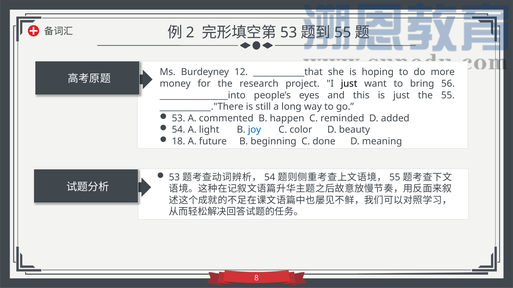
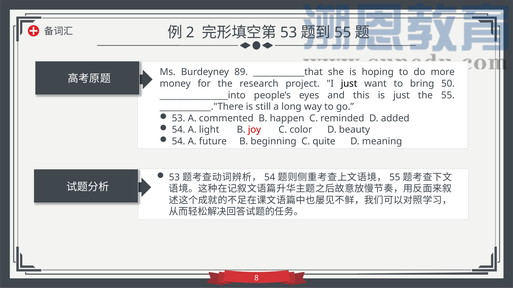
12: 12 -> 89
56: 56 -> 50
joy colour: blue -> red
18 at (179, 141): 18 -> 54
done: done -> quite
